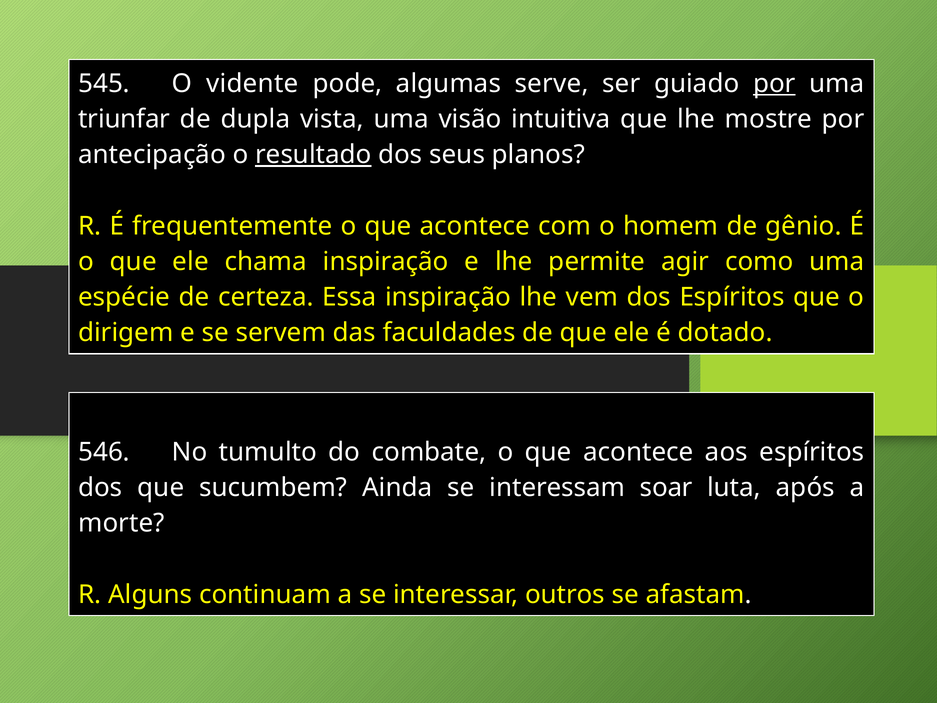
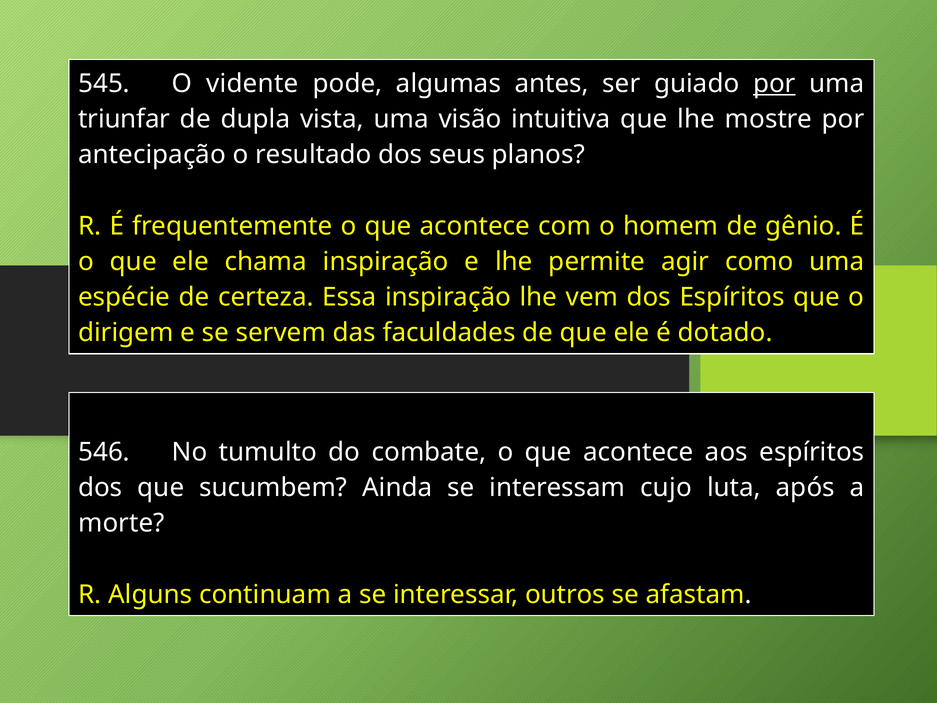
serve: serve -> antes
resultado underline: present -> none
soar: soar -> cujo
